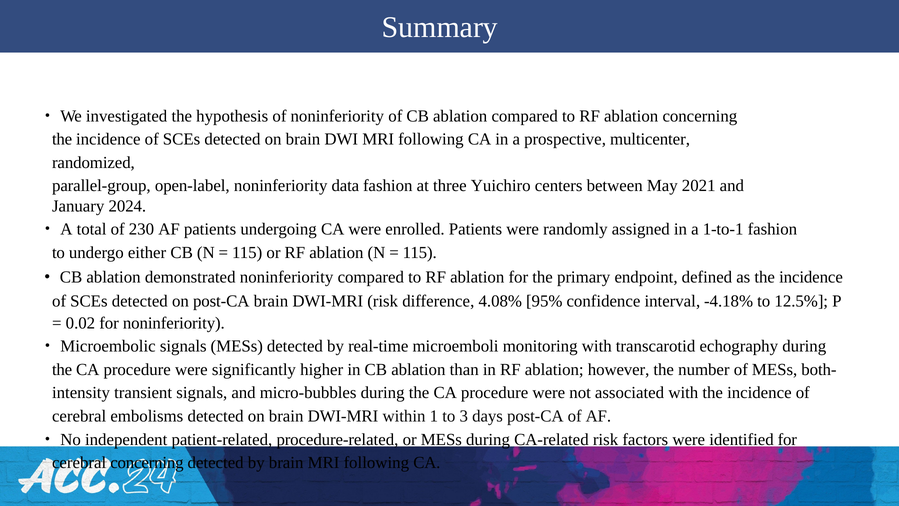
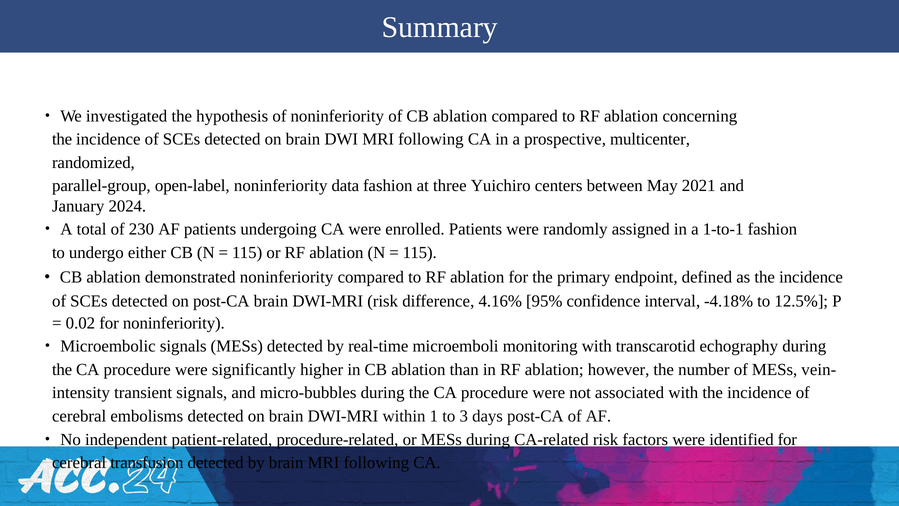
4.08%: 4.08% -> 4.16%
both-: both- -> vein-
cerebral concerning: concerning -> transfusion
